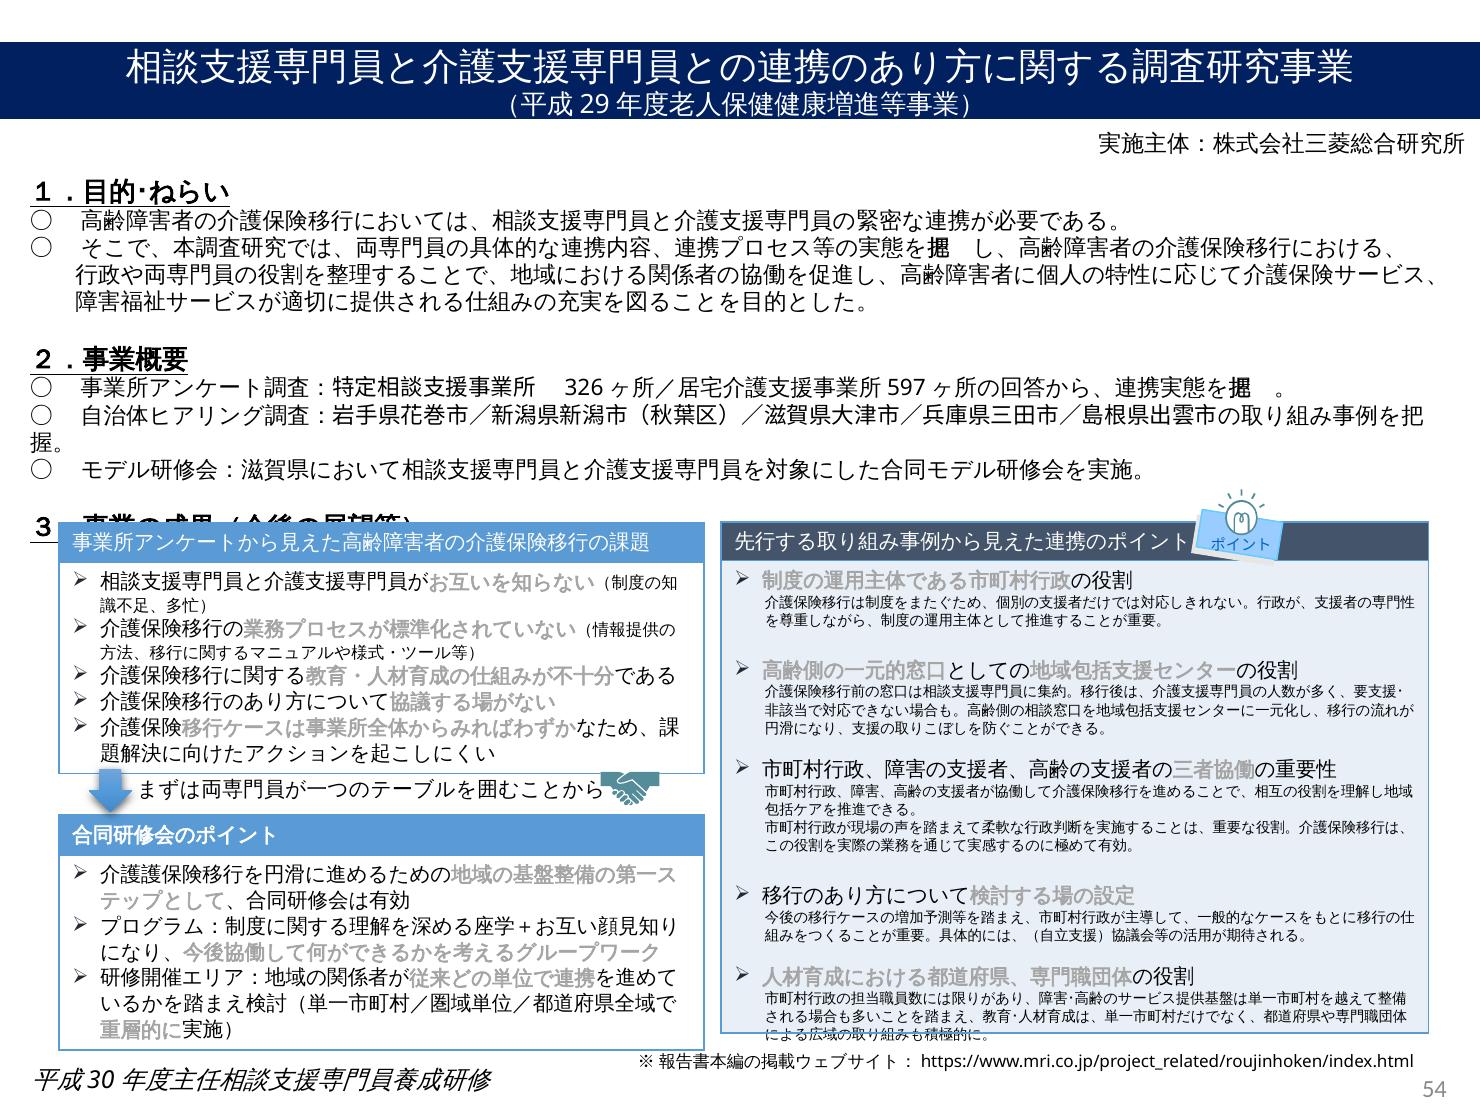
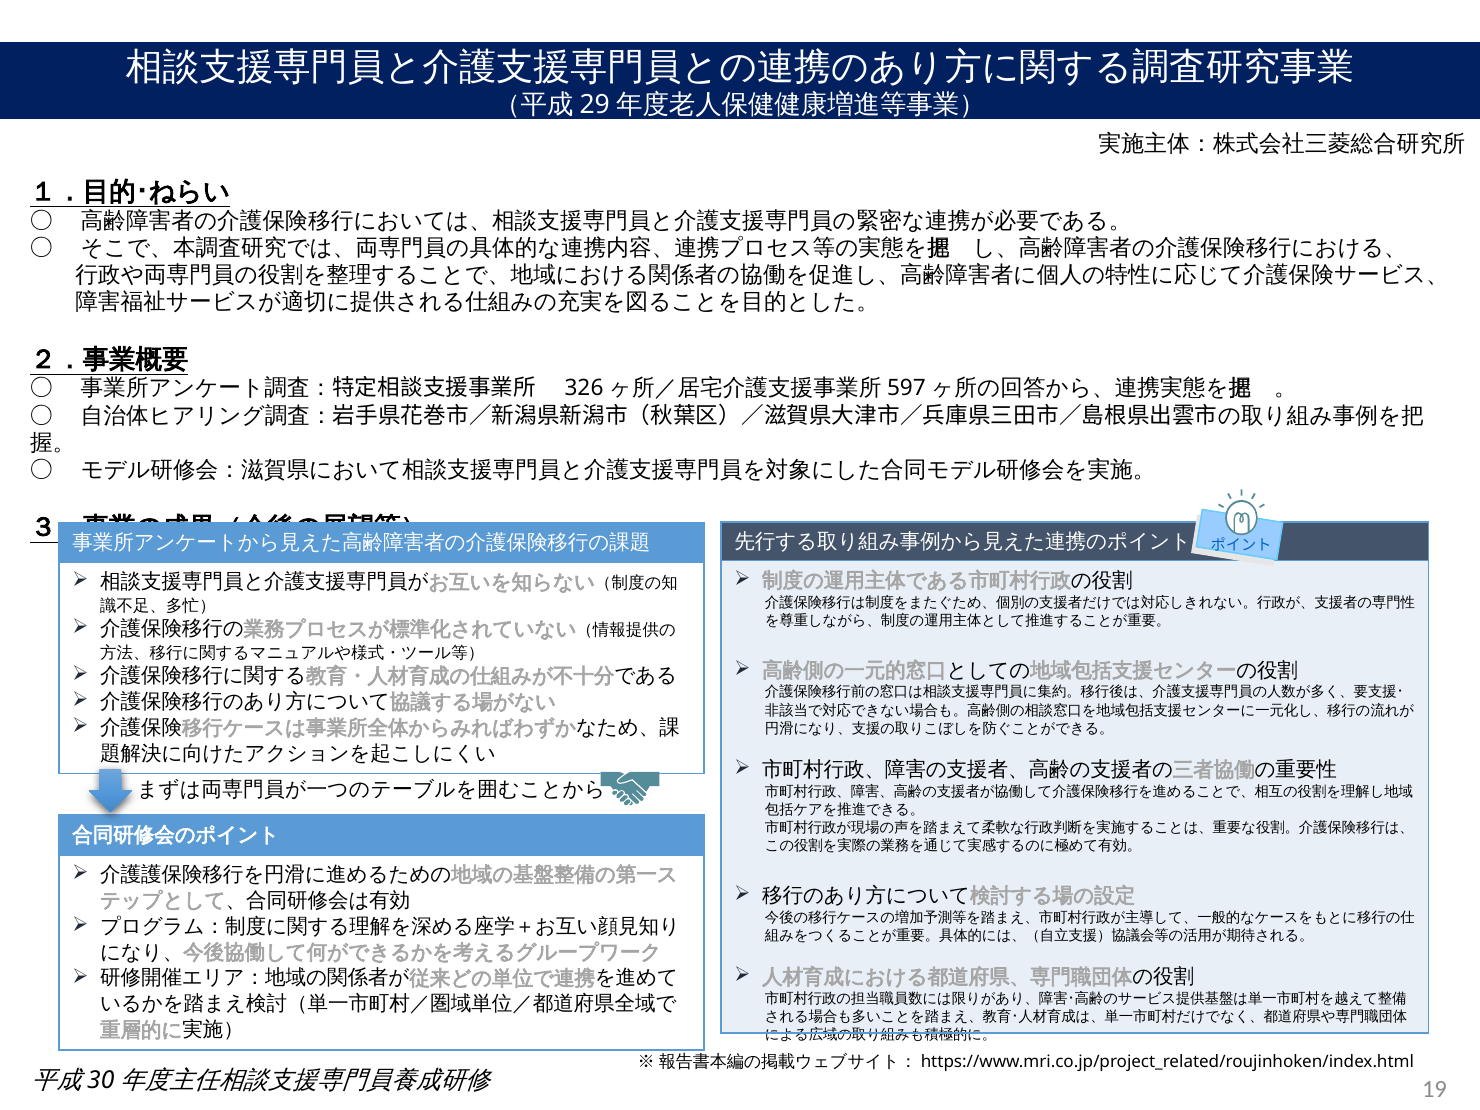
54: 54 -> 19
